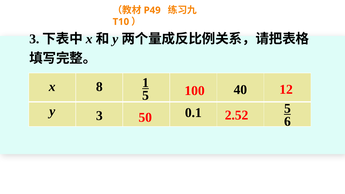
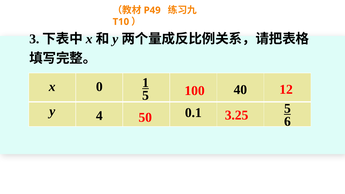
8: 8 -> 0
y 3: 3 -> 4
2.52: 2.52 -> 3.25
